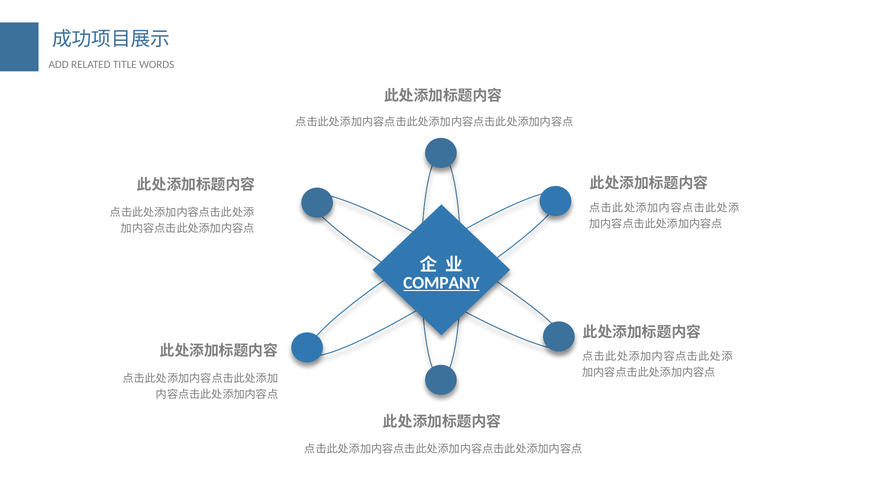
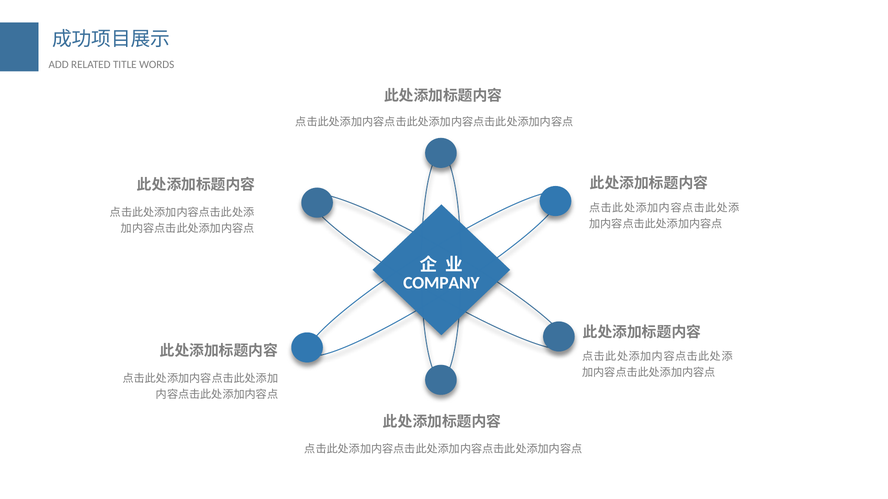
COMPANY underline: present -> none
